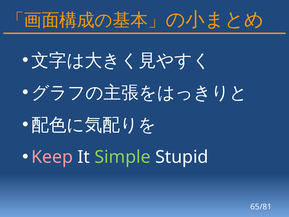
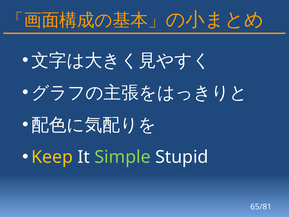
Keep colour: pink -> yellow
